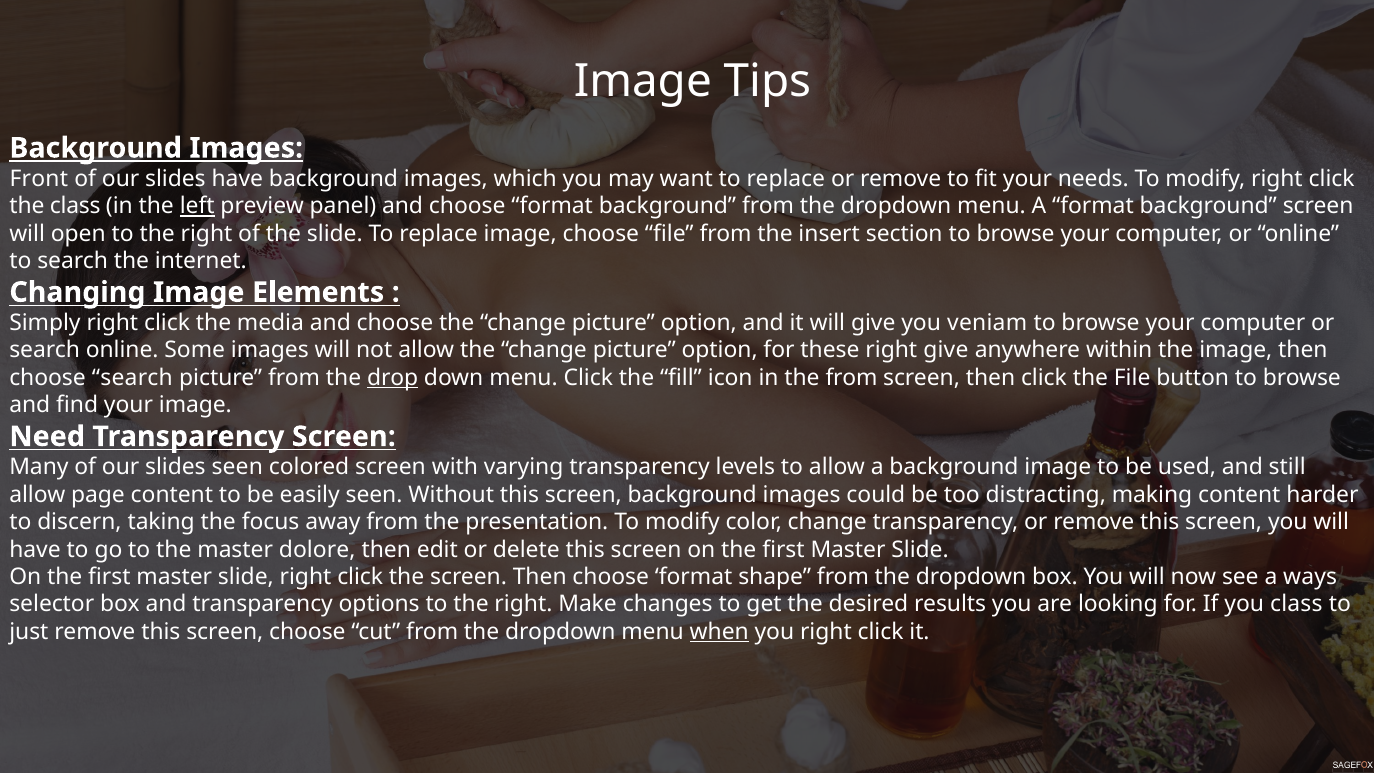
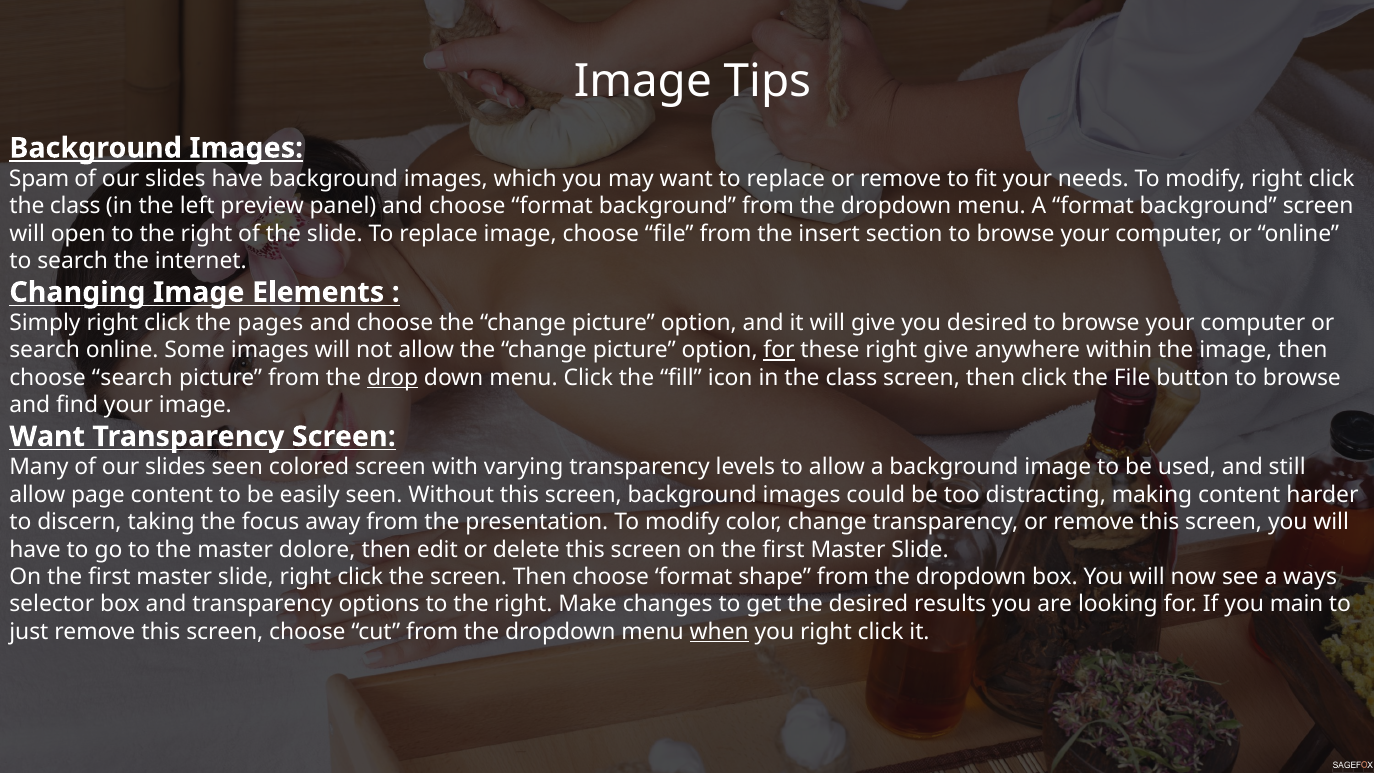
Front: Front -> Spam
left underline: present -> none
media: media -> pages
you veniam: veniam -> desired
for at (779, 350) underline: none -> present
in the from: from -> class
Need at (47, 436): Need -> Want
you class: class -> main
